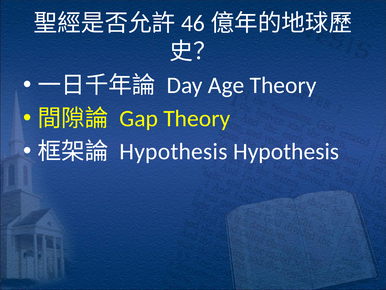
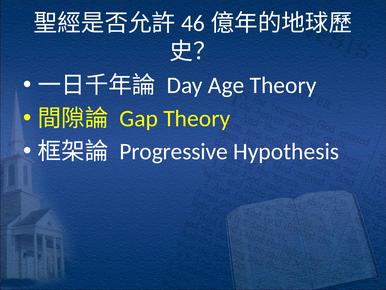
Hypothesis at (173, 151): Hypothesis -> Progressive
